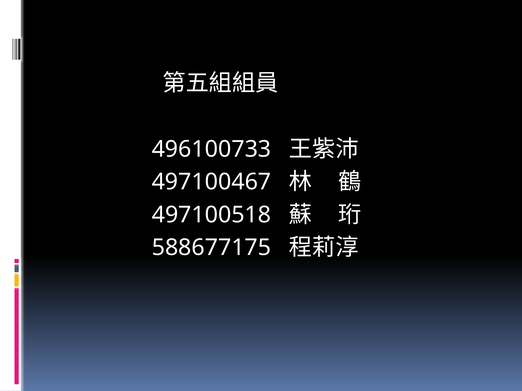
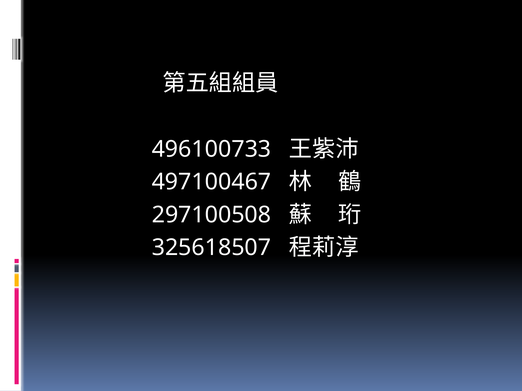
497100518: 497100518 -> 297100508
588677175: 588677175 -> 325618507
